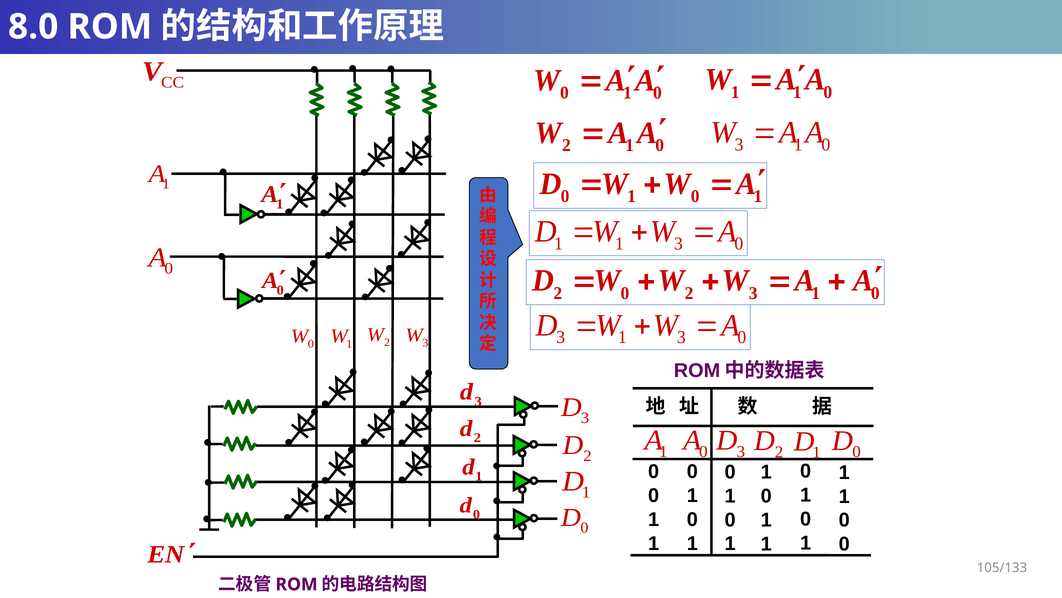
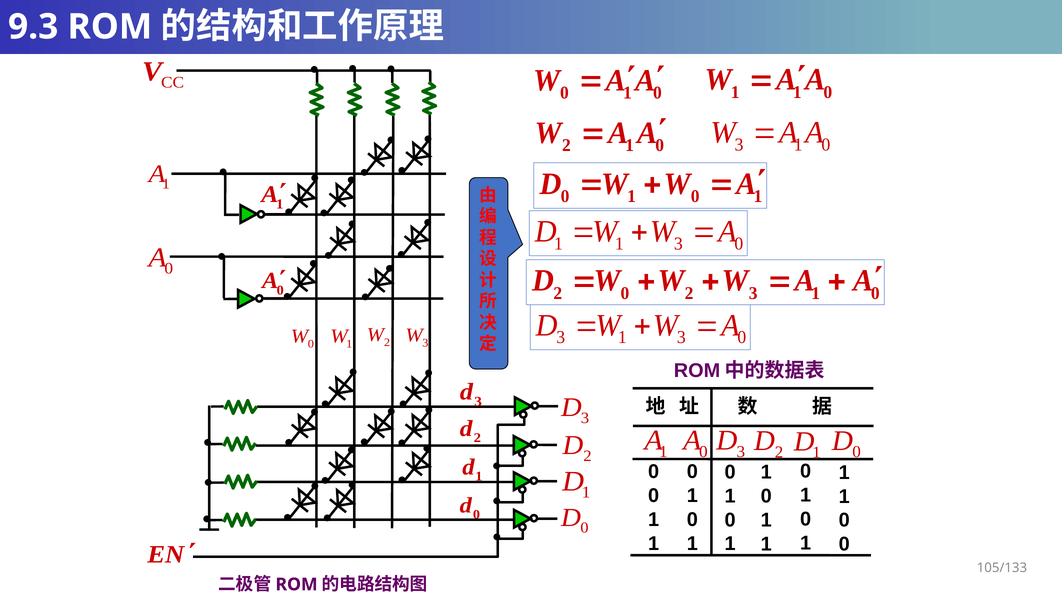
8.0: 8.0 -> 9.3
